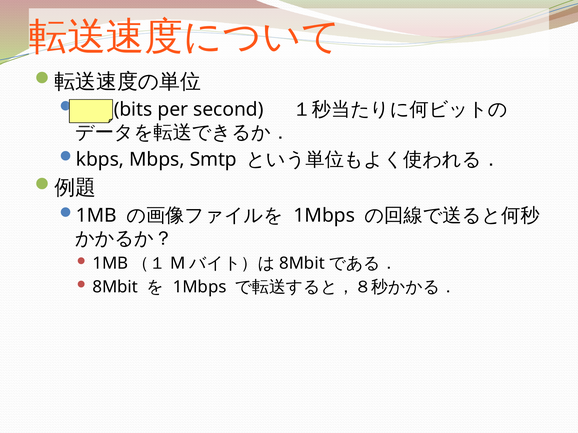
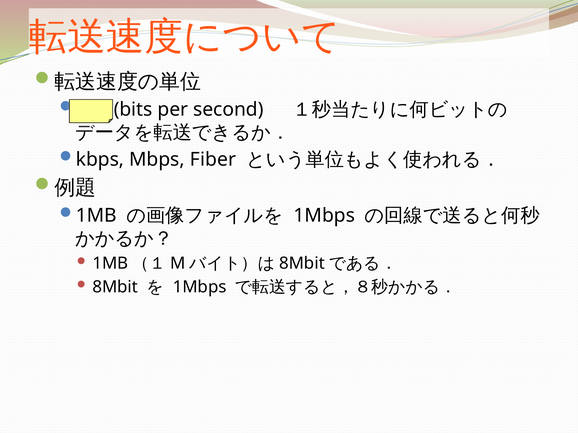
Smtp: Smtp -> Fiber
